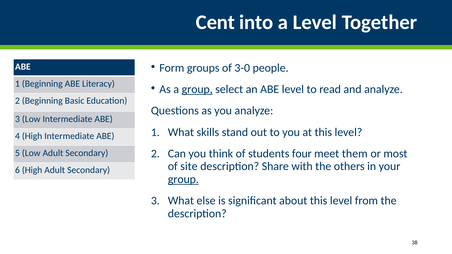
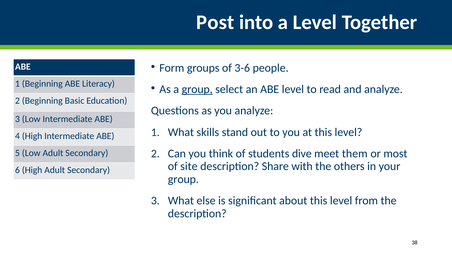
Cent: Cent -> Post
3-0: 3-0 -> 3-6
four: four -> dive
group at (183, 179) underline: present -> none
